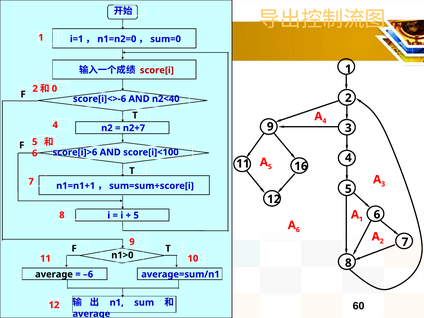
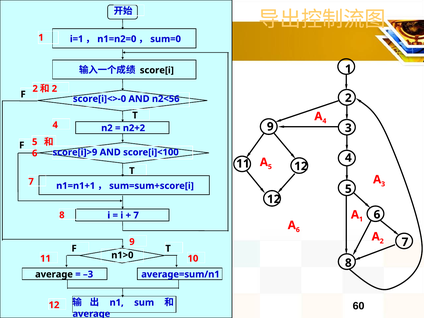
score[i colour: red -> black
0 at (54, 89): 0 -> 2
score[i]<>-6: score[i]<>-6 -> score[i]<>-0
n2<40: n2<40 -> n2<56
n2+7: n2+7 -> n2+2
score[i]>6: score[i]>6 -> score[i]>9
16 at (301, 166): 16 -> 12
5 at (136, 215): 5 -> 7
–6: –6 -> –3
